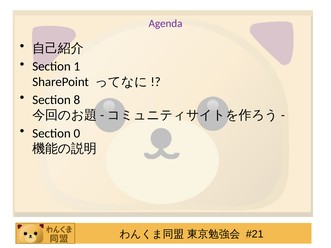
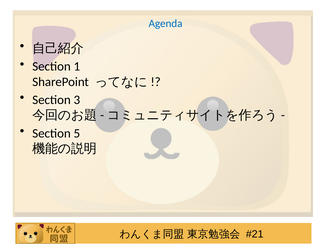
Agenda colour: purple -> blue
8: 8 -> 3
0: 0 -> 5
